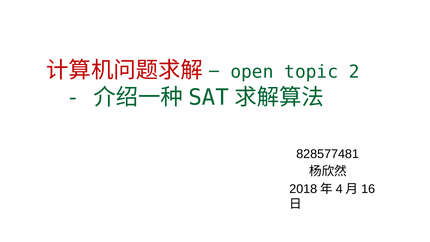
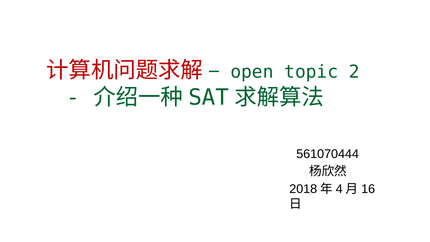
828577481: 828577481 -> 561070444
